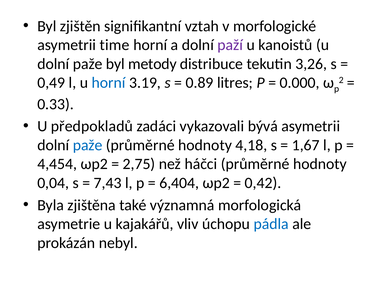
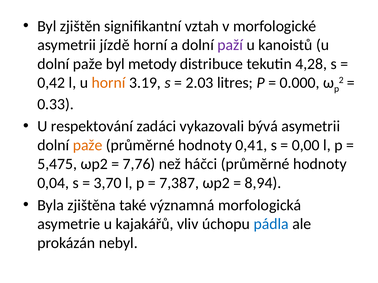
time: time -> jízdě
3,26: 3,26 -> 4,28
0,49: 0,49 -> 0,42
horní at (109, 83) colour: blue -> orange
0.89: 0.89 -> 2.03
předpokladů: předpokladů -> respektování
paže at (88, 145) colour: blue -> orange
4,18: 4,18 -> 0,41
1,67: 1,67 -> 0,00
4,454: 4,454 -> 5,475
2,75: 2,75 -> 7,76
7,43: 7,43 -> 3,70
6,404: 6,404 -> 7,387
0,42: 0,42 -> 8,94
